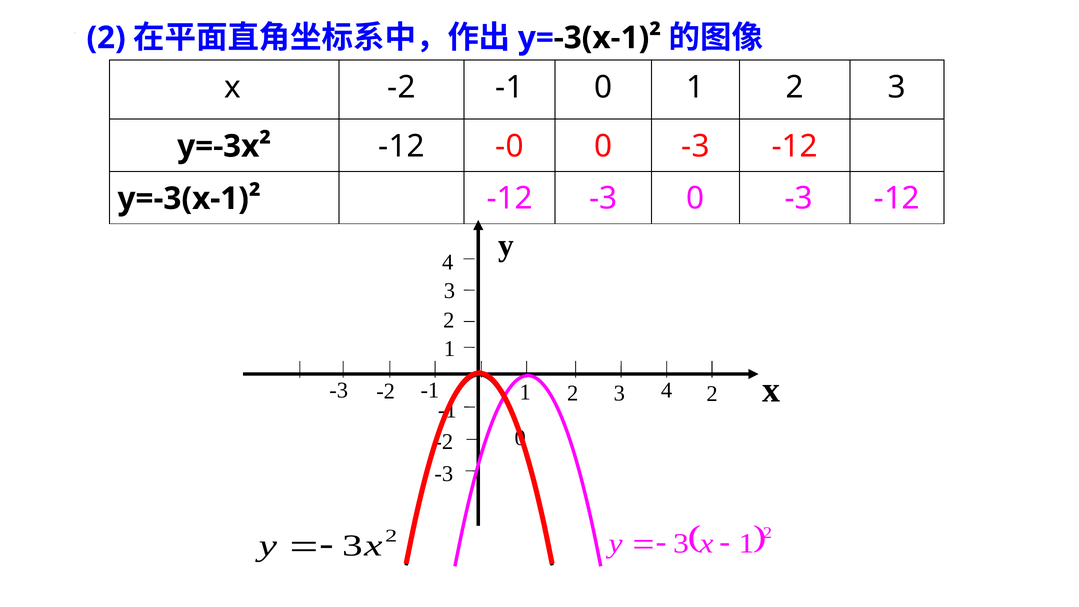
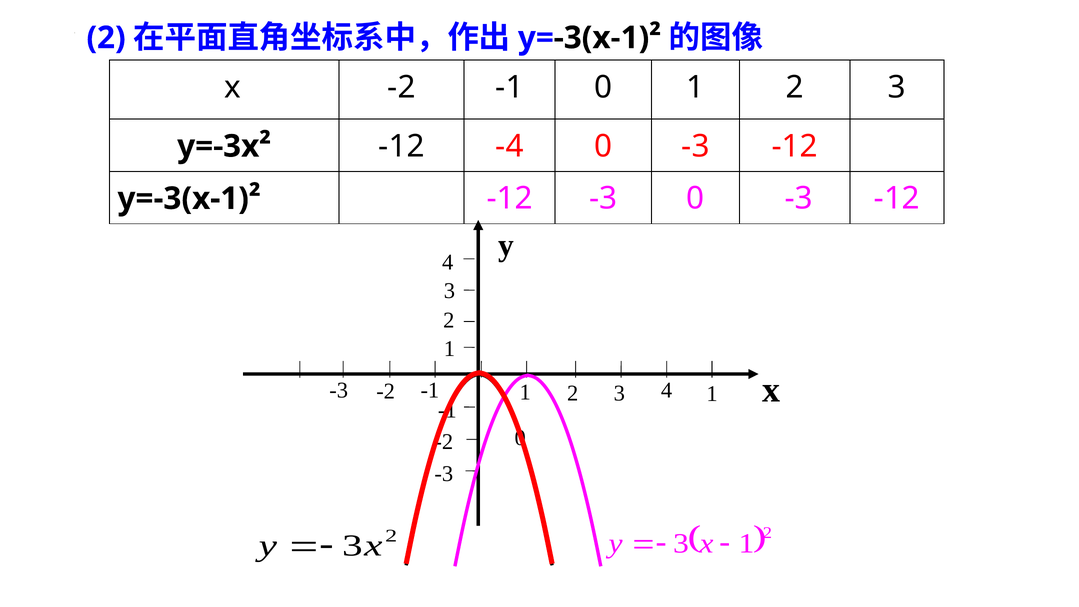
-0: -0 -> -4
3 2: 2 -> 1
